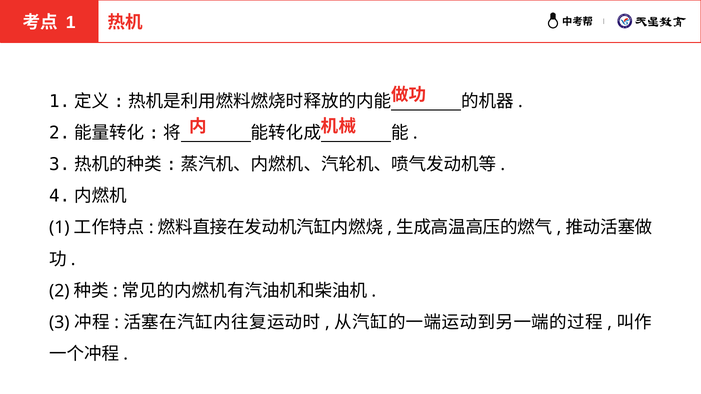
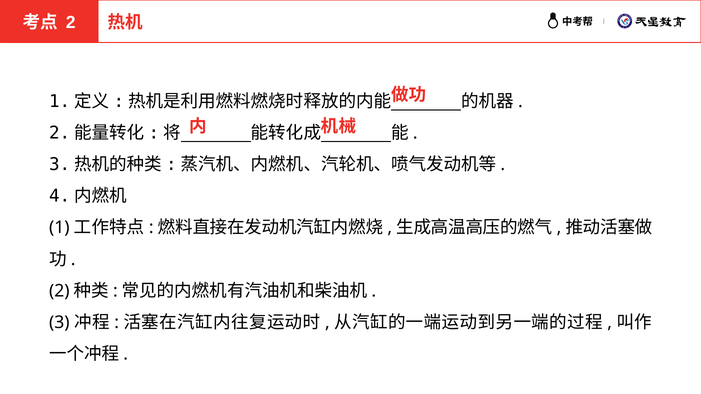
1 at (71, 23): 1 -> 2
